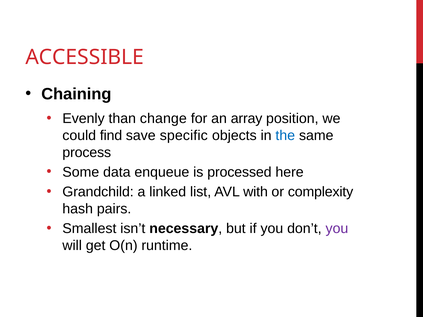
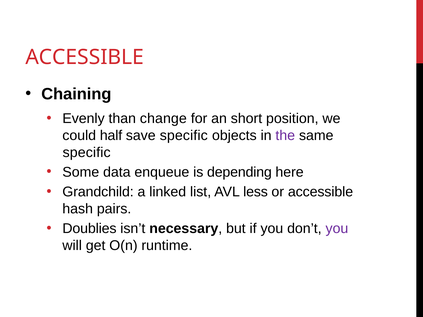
array: array -> short
find: find -> half
the colour: blue -> purple
process at (87, 153): process -> specific
processed: processed -> depending
with: with -> less
or complexity: complexity -> accessible
Smallest: Smallest -> Doublies
